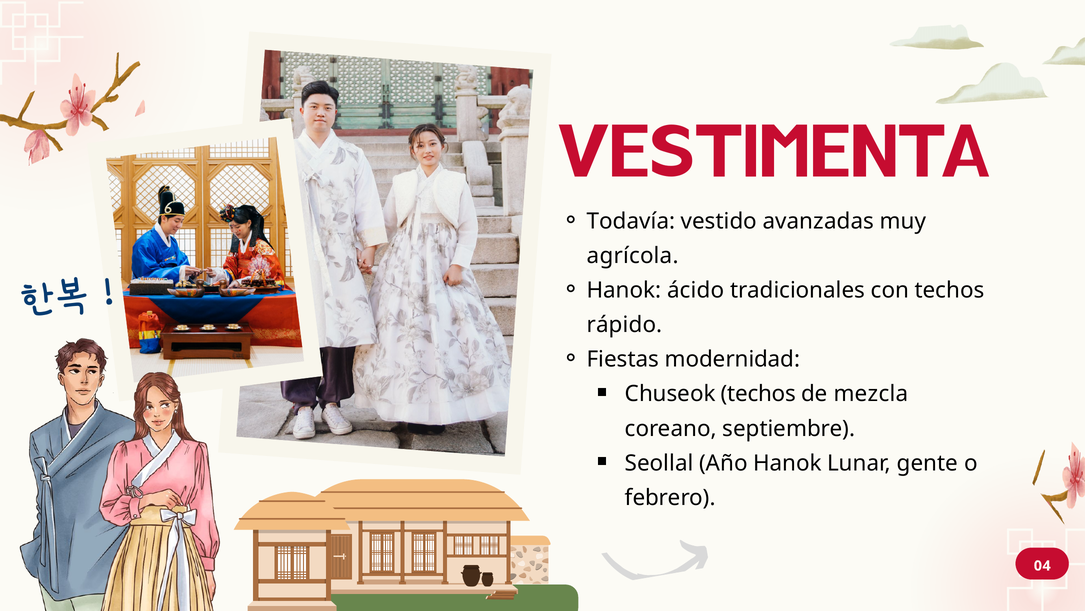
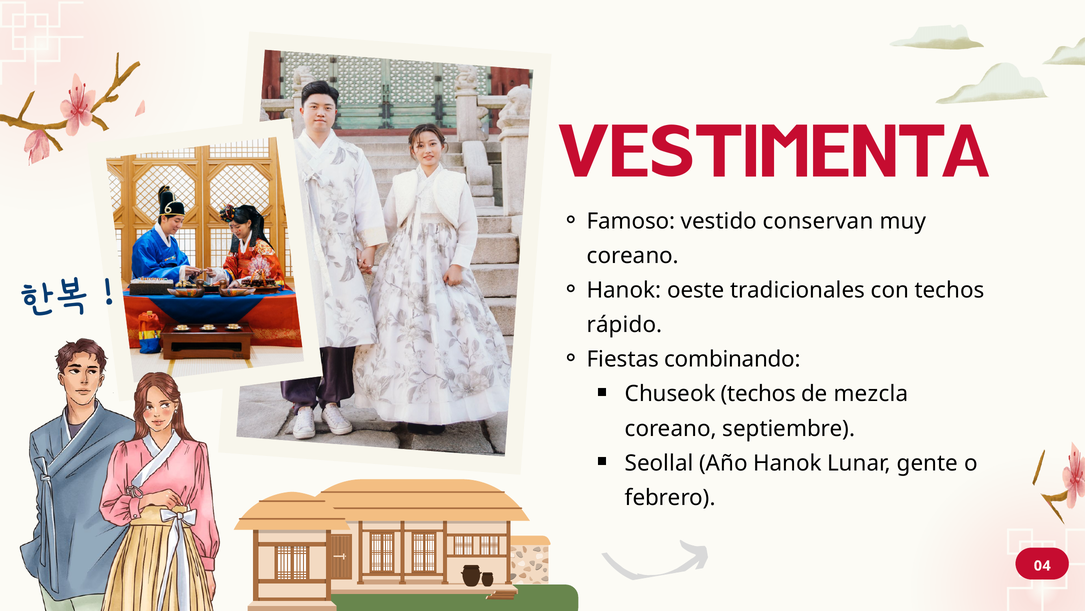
Todavía: Todavía -> Famoso
avanzadas: avanzadas -> conservan
agrícola at (633, 256): agrícola -> coreano
ácido: ácido -> oeste
modernidad: modernidad -> combinando
